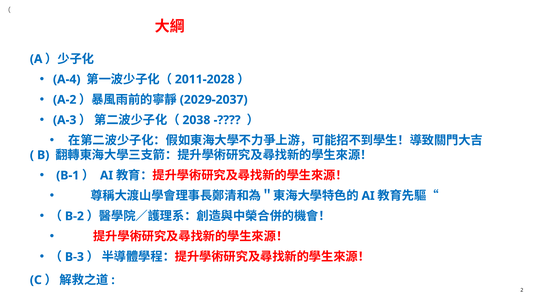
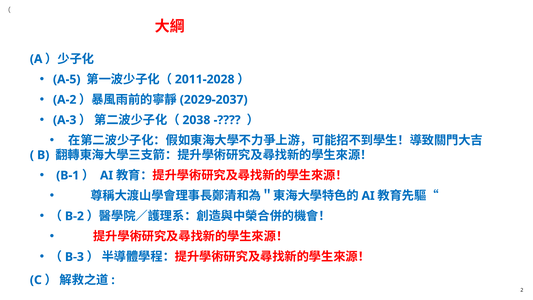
A-4: A-4 -> A-5
